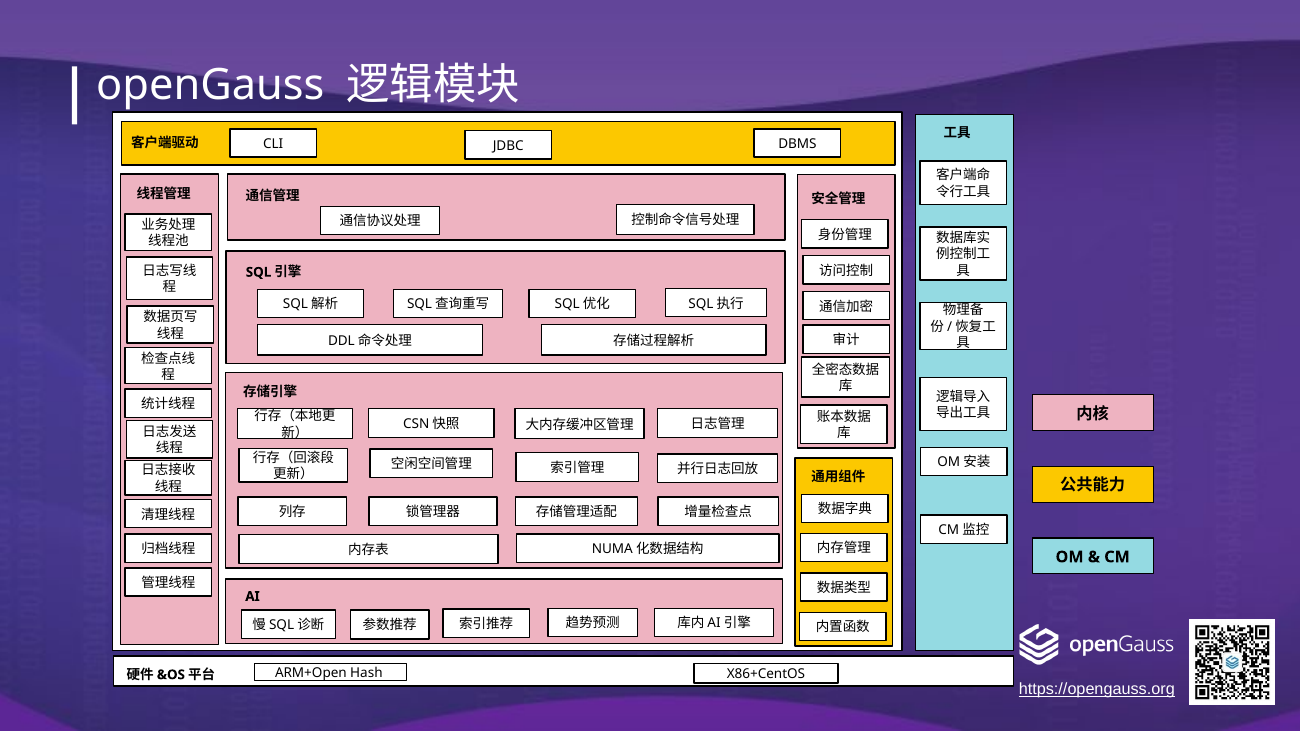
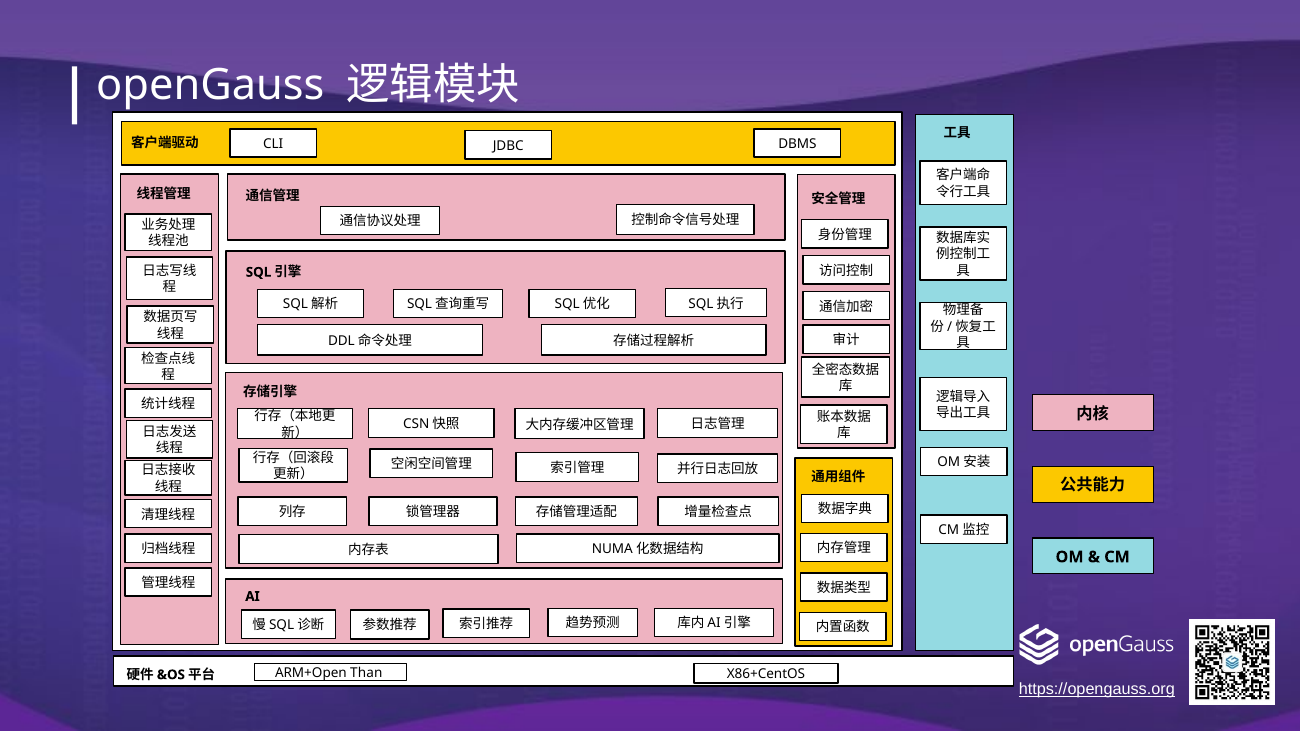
Hash: Hash -> Than
